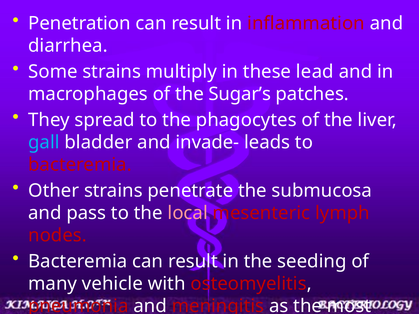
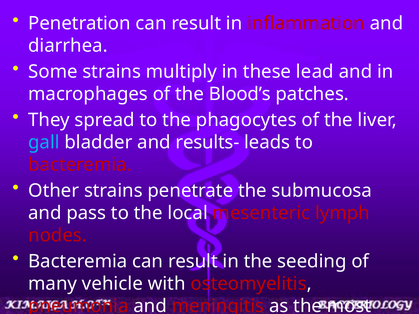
Sugar’s: Sugar’s -> Blood’s
invade-: invade- -> results-
local colour: pink -> white
